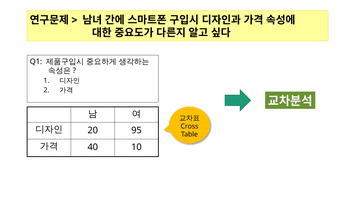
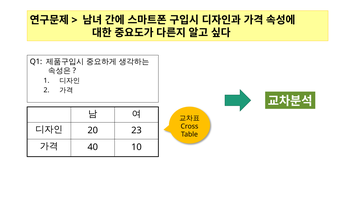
95: 95 -> 23
